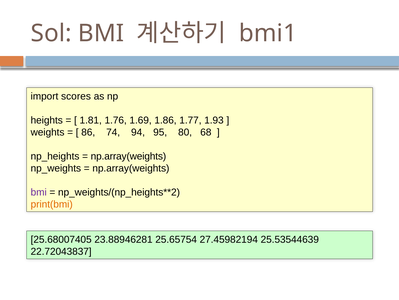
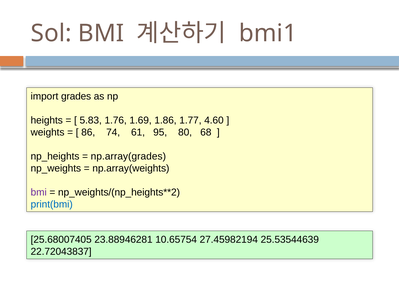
scores: scores -> grades
1.81: 1.81 -> 5.83
1.93: 1.93 -> 4.60
94: 94 -> 61
np.array(weights at (128, 156): np.array(weights -> np.array(grades
print(bmi colour: orange -> blue
25.65754: 25.65754 -> 10.65754
